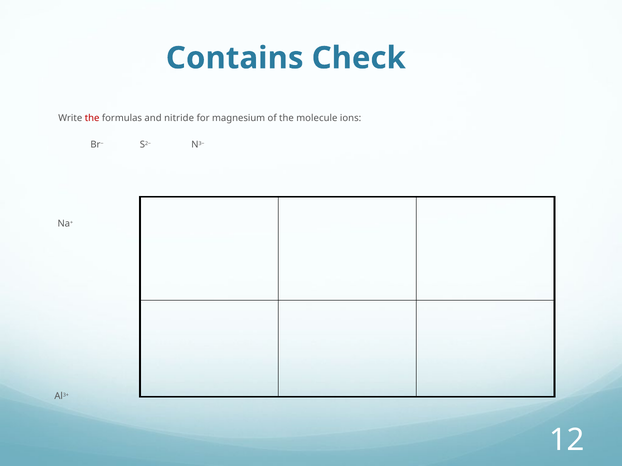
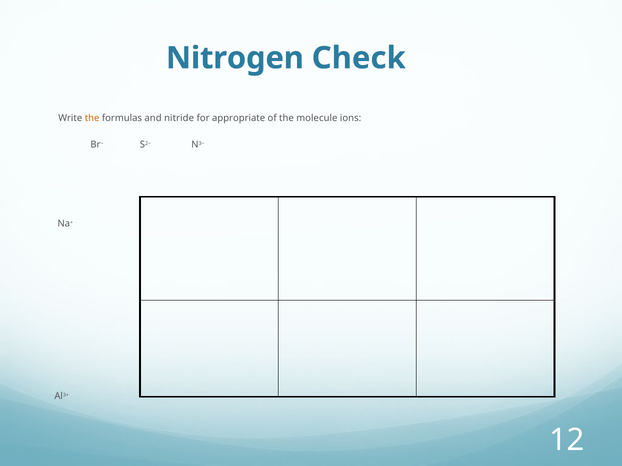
Contains: Contains -> Nitrogen
the at (92, 118) colour: red -> orange
magnesium: magnesium -> appropriate
